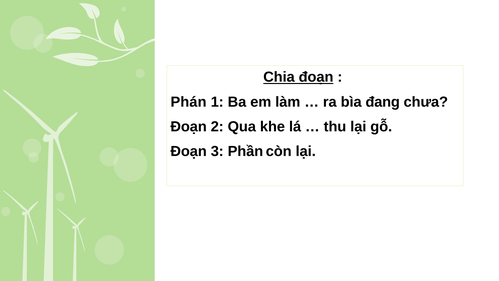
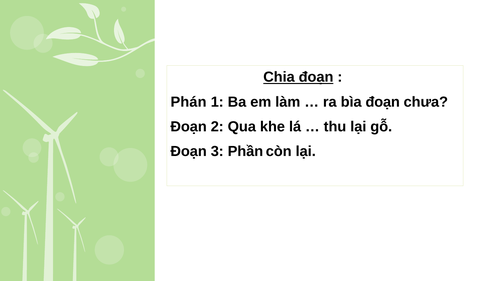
bìa đang: đang -> đoạn
